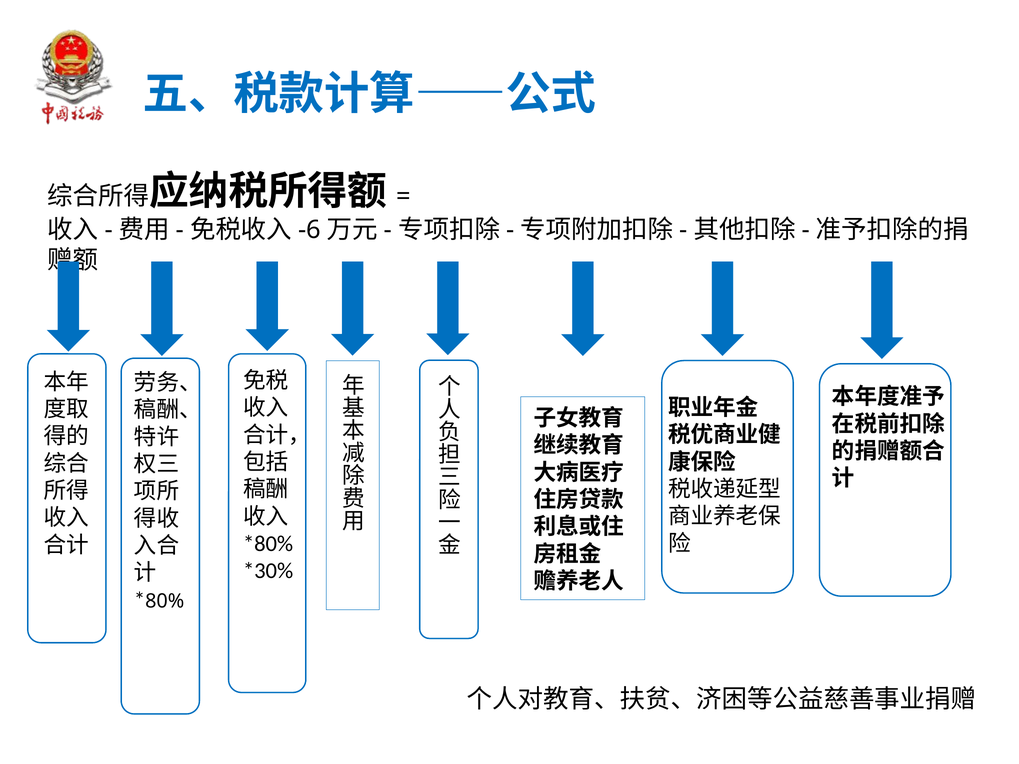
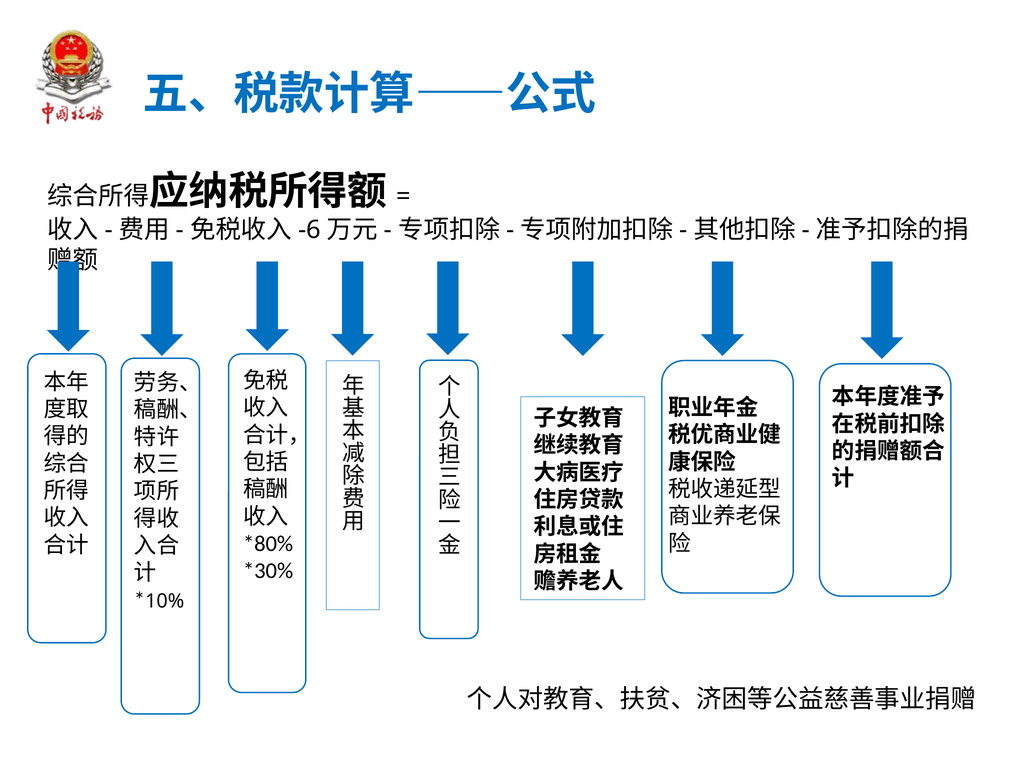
80%: 80% -> 10%
